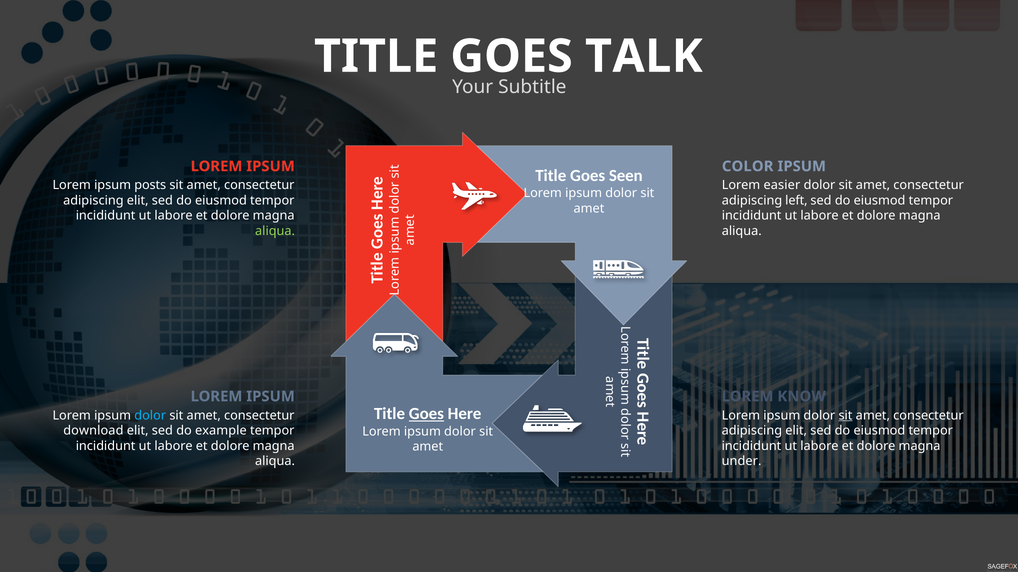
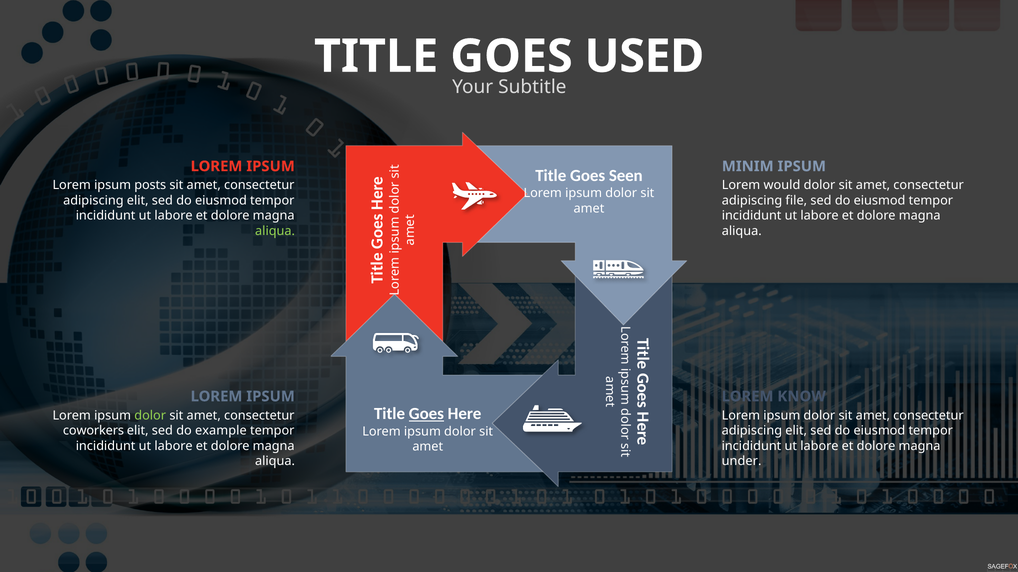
TALK: TALK -> USED
COLOR: COLOR -> MINIM
easier: easier -> would
left: left -> file
dolor at (150, 416) colour: light blue -> light green
sit at (846, 416) underline: present -> none
download: download -> coworkers
